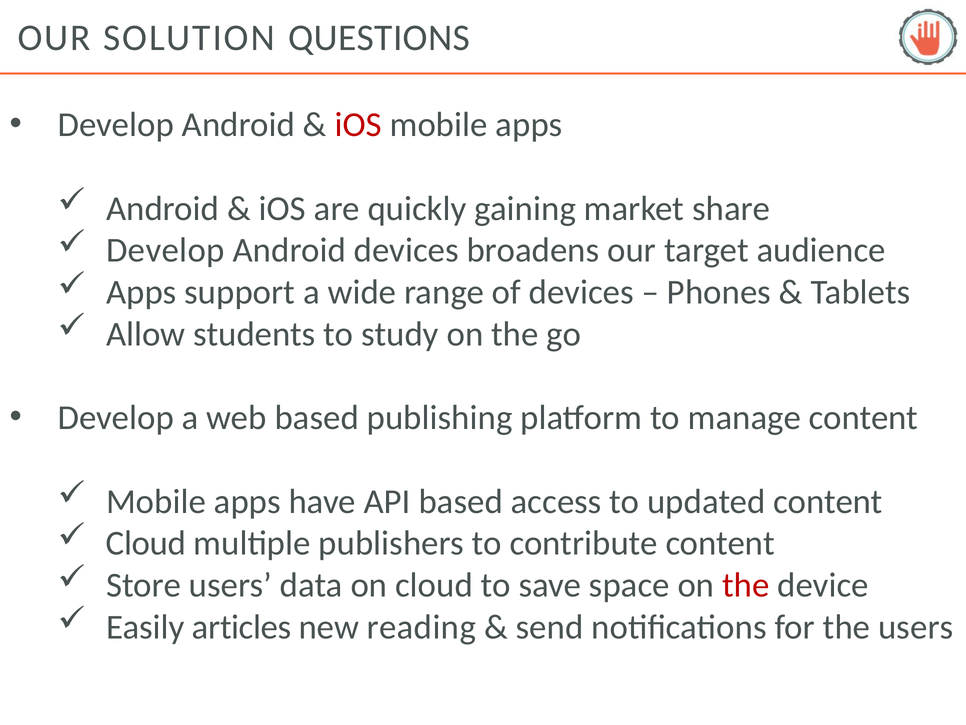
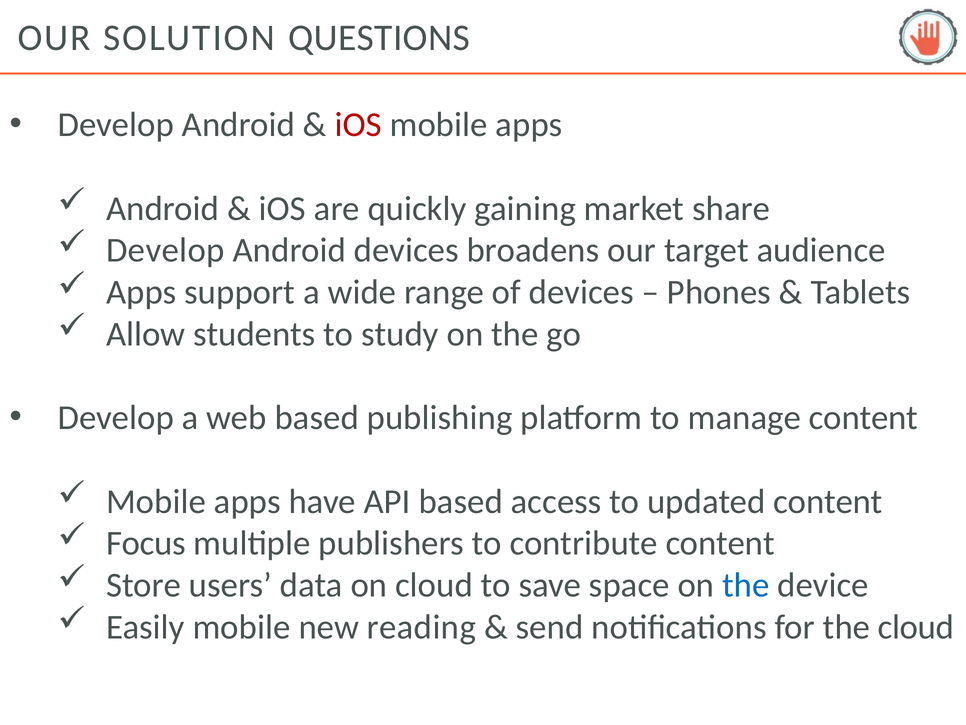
Cloud at (146, 543): Cloud -> Focus
the at (746, 585) colour: red -> blue
Easily articles: articles -> mobile
the users: users -> cloud
